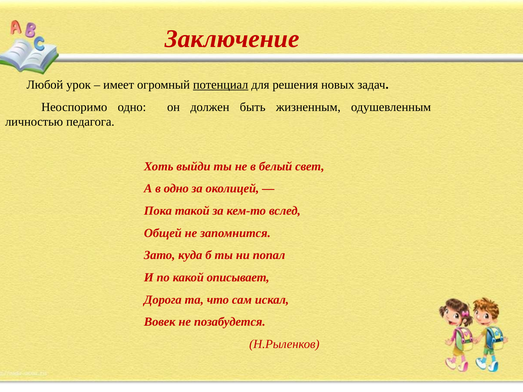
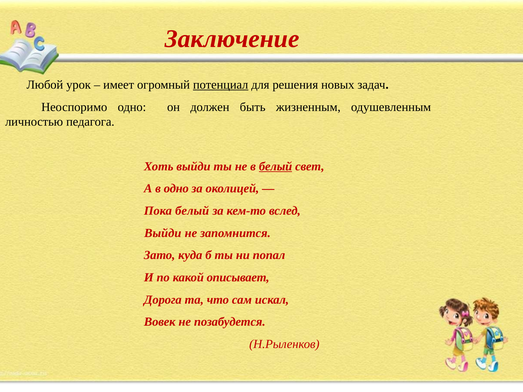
белый at (276, 166) underline: none -> present
Пока такой: такой -> белый
Общей at (163, 233): Общей -> Выйди
